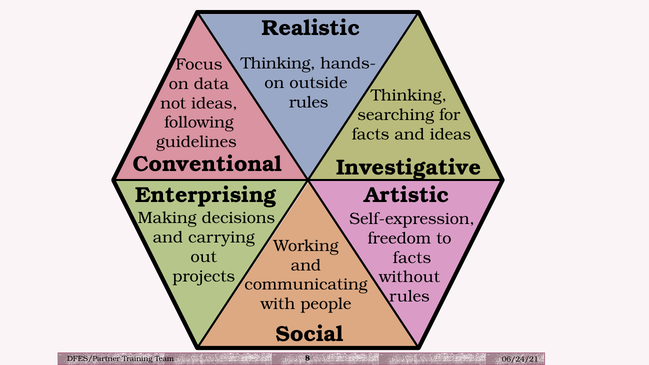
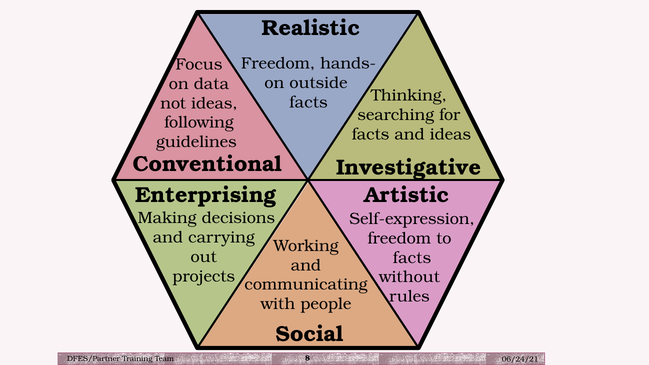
Thinking at (278, 63): Thinking -> Freedom
rules at (309, 102): rules -> facts
